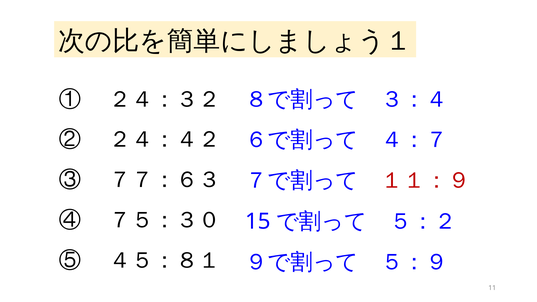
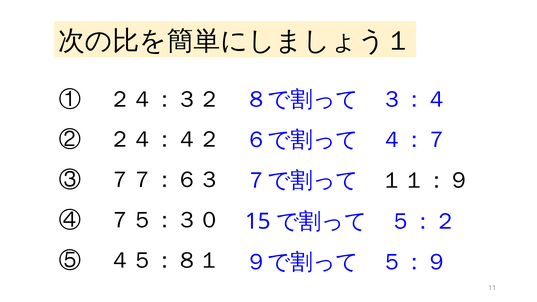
１１：９ colour: red -> black
